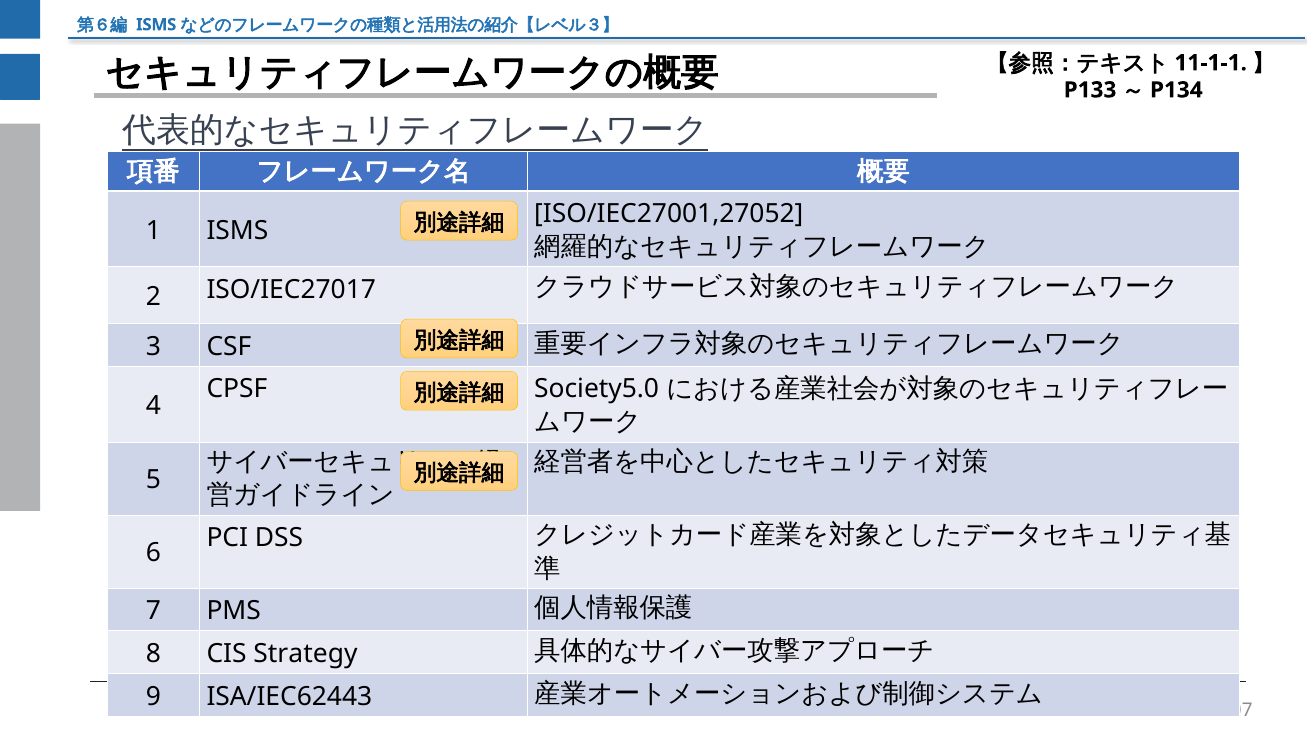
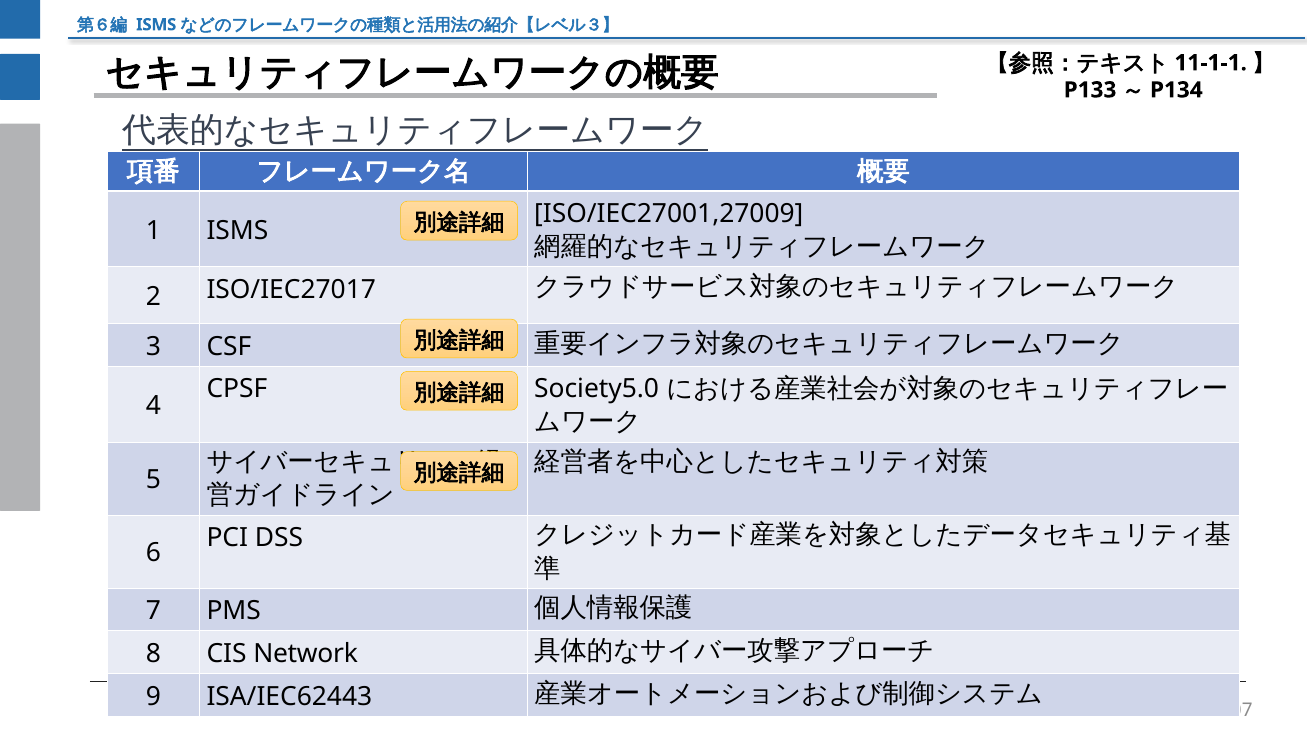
ISO/IEC27001,27052: ISO/IEC27001,27052 -> ISO/IEC27001,27009
Strategy: Strategy -> Network
